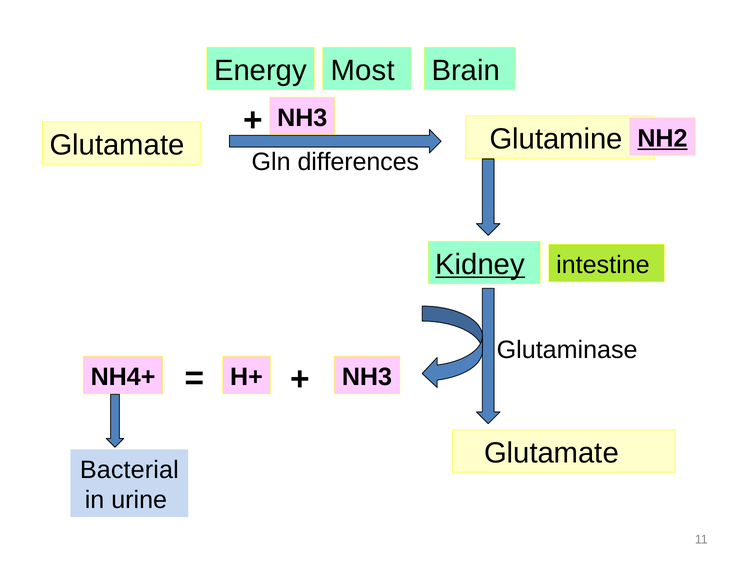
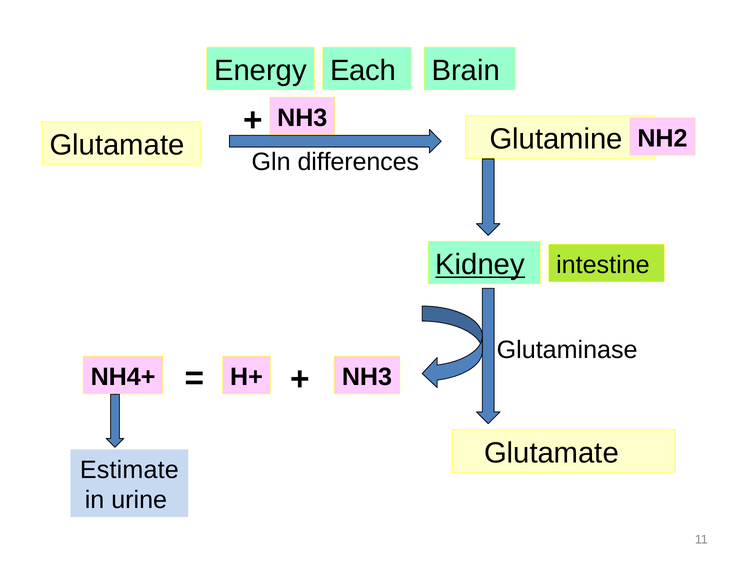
Most: Most -> Each
NH2 underline: present -> none
Bacterial: Bacterial -> Estimate
